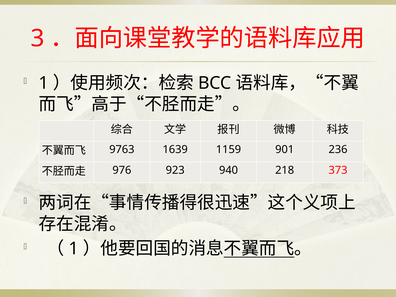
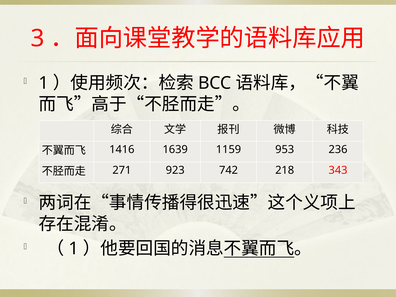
9763: 9763 -> 1416
901: 901 -> 953
976: 976 -> 271
940: 940 -> 742
373: 373 -> 343
